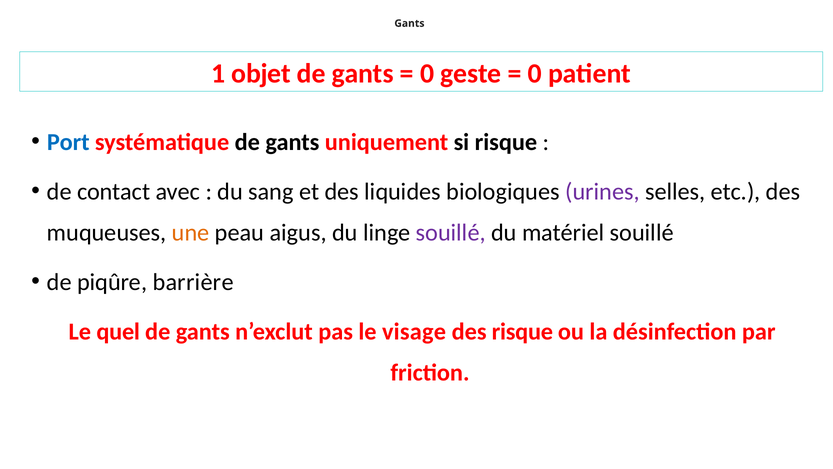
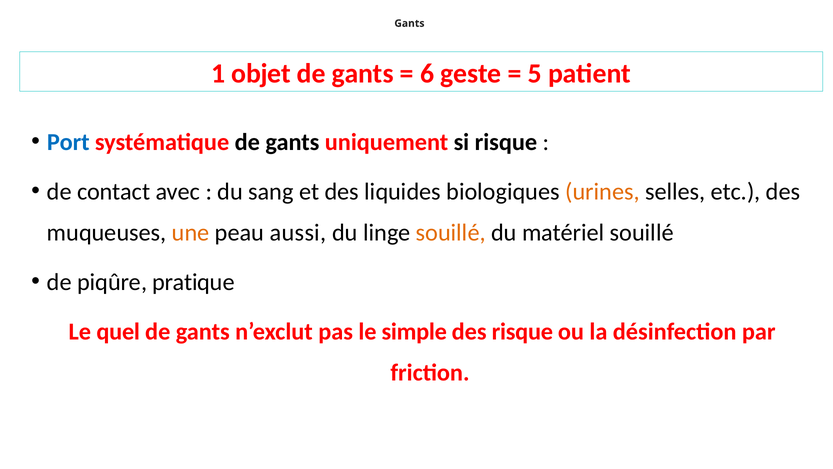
0 at (427, 73): 0 -> 6
0 at (535, 73): 0 -> 5
urines colour: purple -> orange
aigus: aigus -> aussi
souillé at (451, 232) colour: purple -> orange
barrière: barrière -> pratique
visage: visage -> simple
